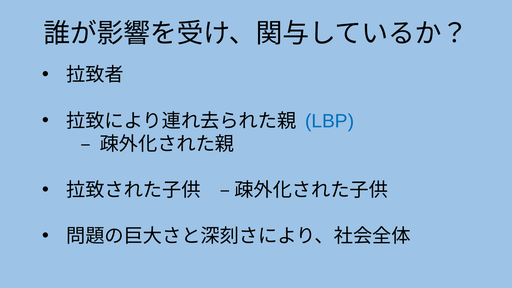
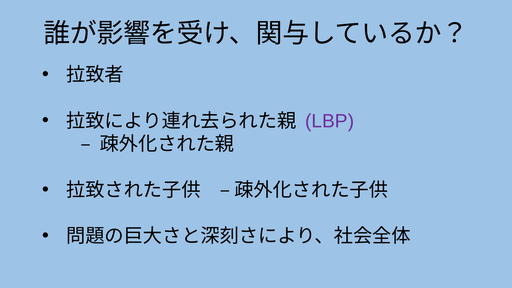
LBP colour: blue -> purple
